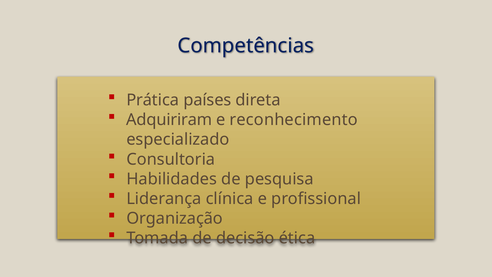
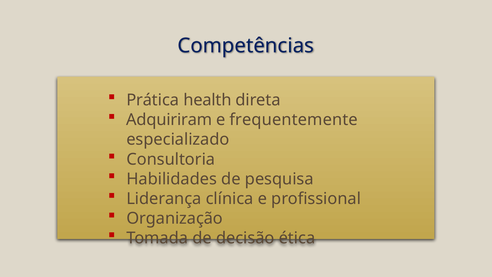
países: países -> health
reconhecimento: reconhecimento -> frequentemente
